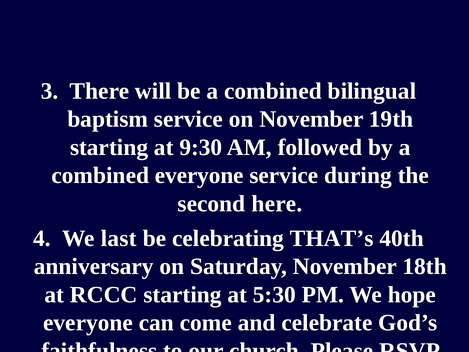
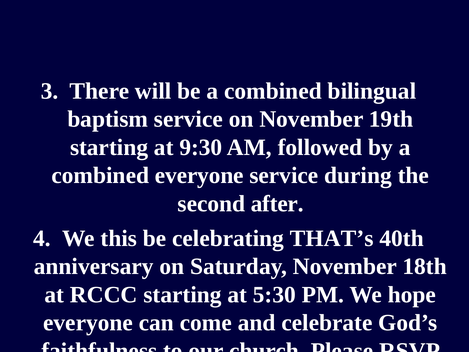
here: here -> after
last: last -> this
